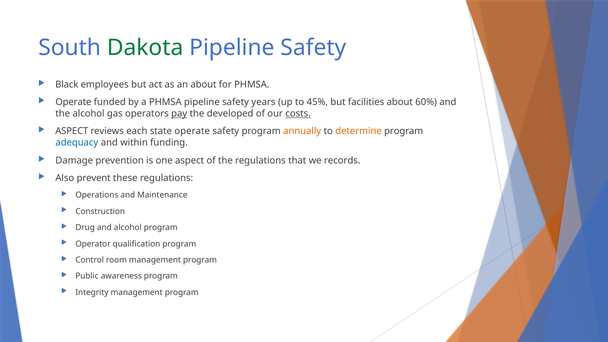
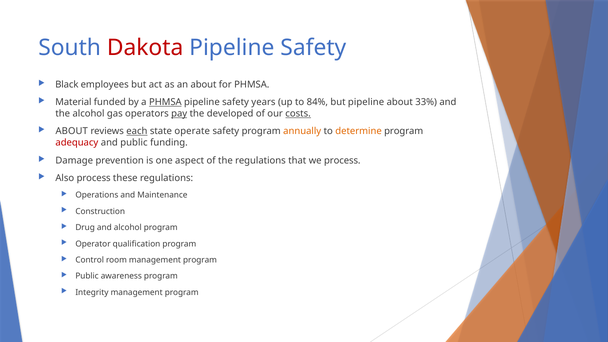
Dakota colour: green -> red
Operate at (73, 102): Operate -> Material
PHMSA at (165, 102) underline: none -> present
45%: 45% -> 84%
but facilities: facilities -> pipeline
60%: 60% -> 33%
ASPECT at (72, 131): ASPECT -> ABOUT
each underline: none -> present
adequacy colour: blue -> red
and within: within -> public
we records: records -> process
Also prevent: prevent -> process
